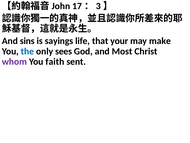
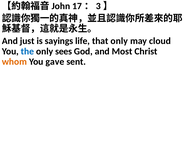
sins: sins -> just
that your: your -> only
make: make -> cloud
whom colour: purple -> orange
faith: faith -> gave
